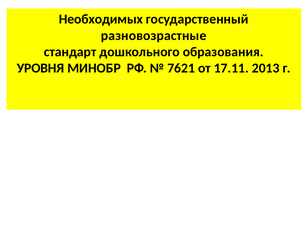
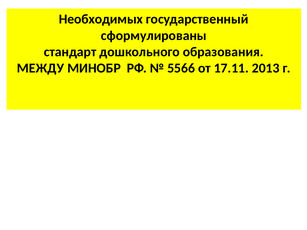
разновозрастные: разновозрастные -> сформулированы
УРОВНЯ: УРОВНЯ -> МЕЖДУ
7621: 7621 -> 5566
